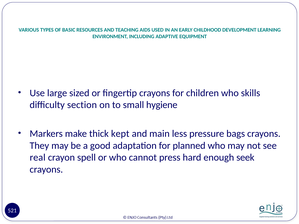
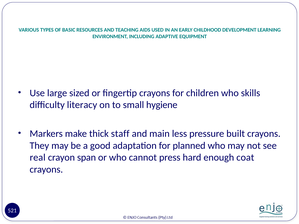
section: section -> literacy
kept: kept -> staff
bags: bags -> built
spell: spell -> span
seek: seek -> coat
